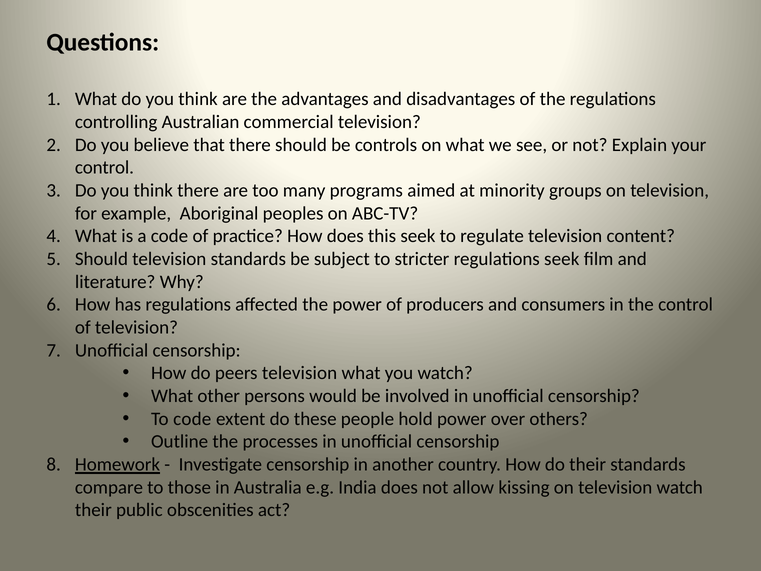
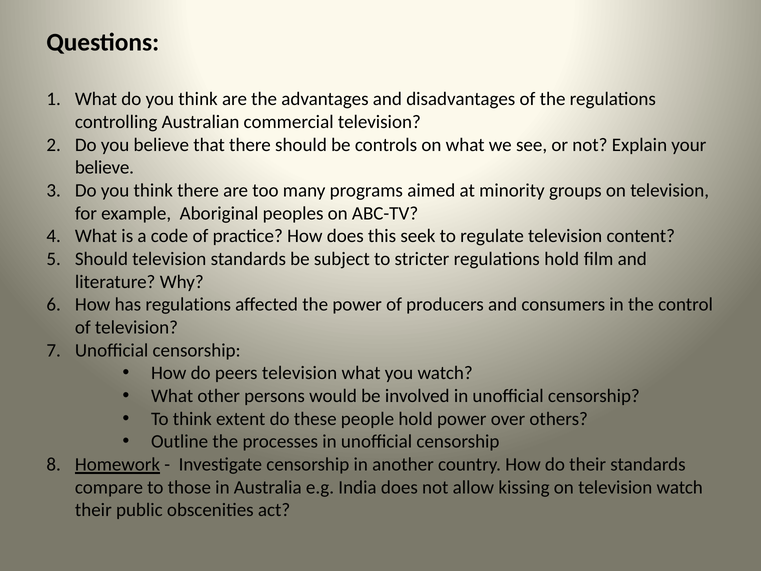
control at (104, 168): control -> believe
regulations seek: seek -> hold
To code: code -> think
